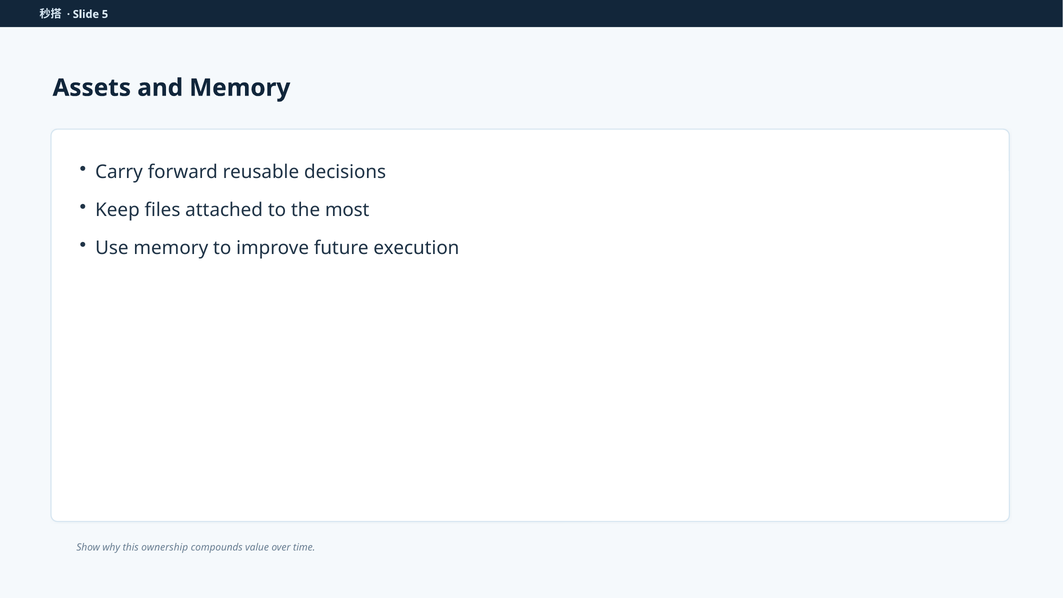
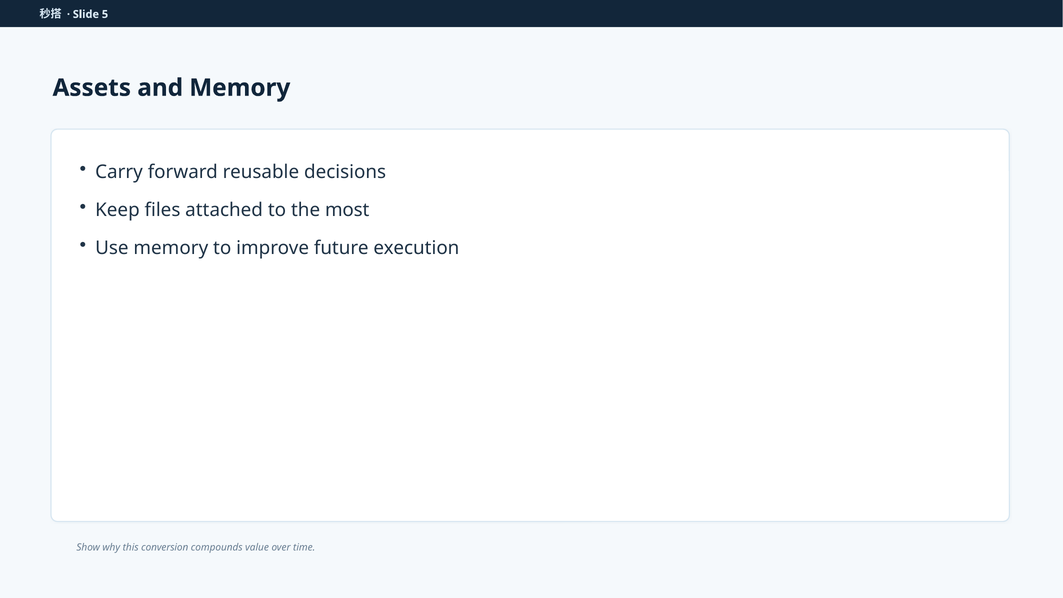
ownership: ownership -> conversion
